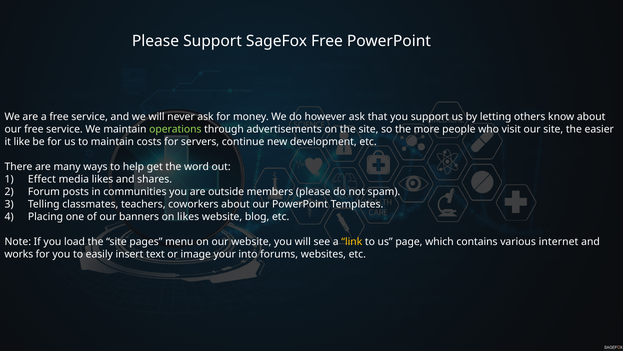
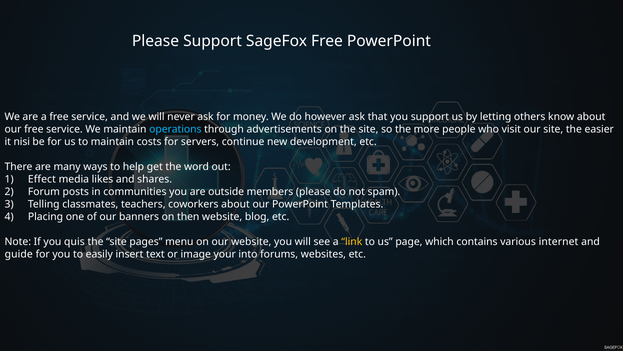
operations colour: light green -> light blue
like: like -> nisi
on likes: likes -> then
load: load -> quis
works: works -> guide
